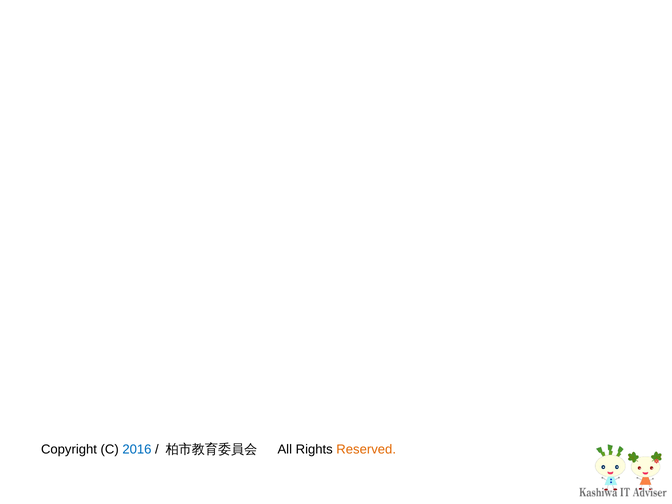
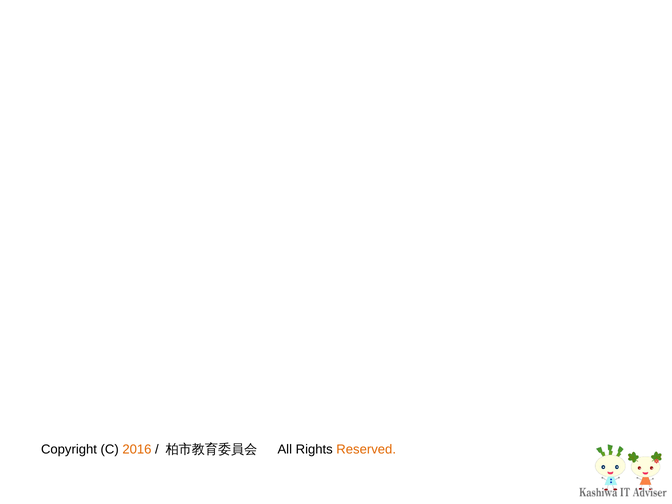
2016 colour: blue -> orange
